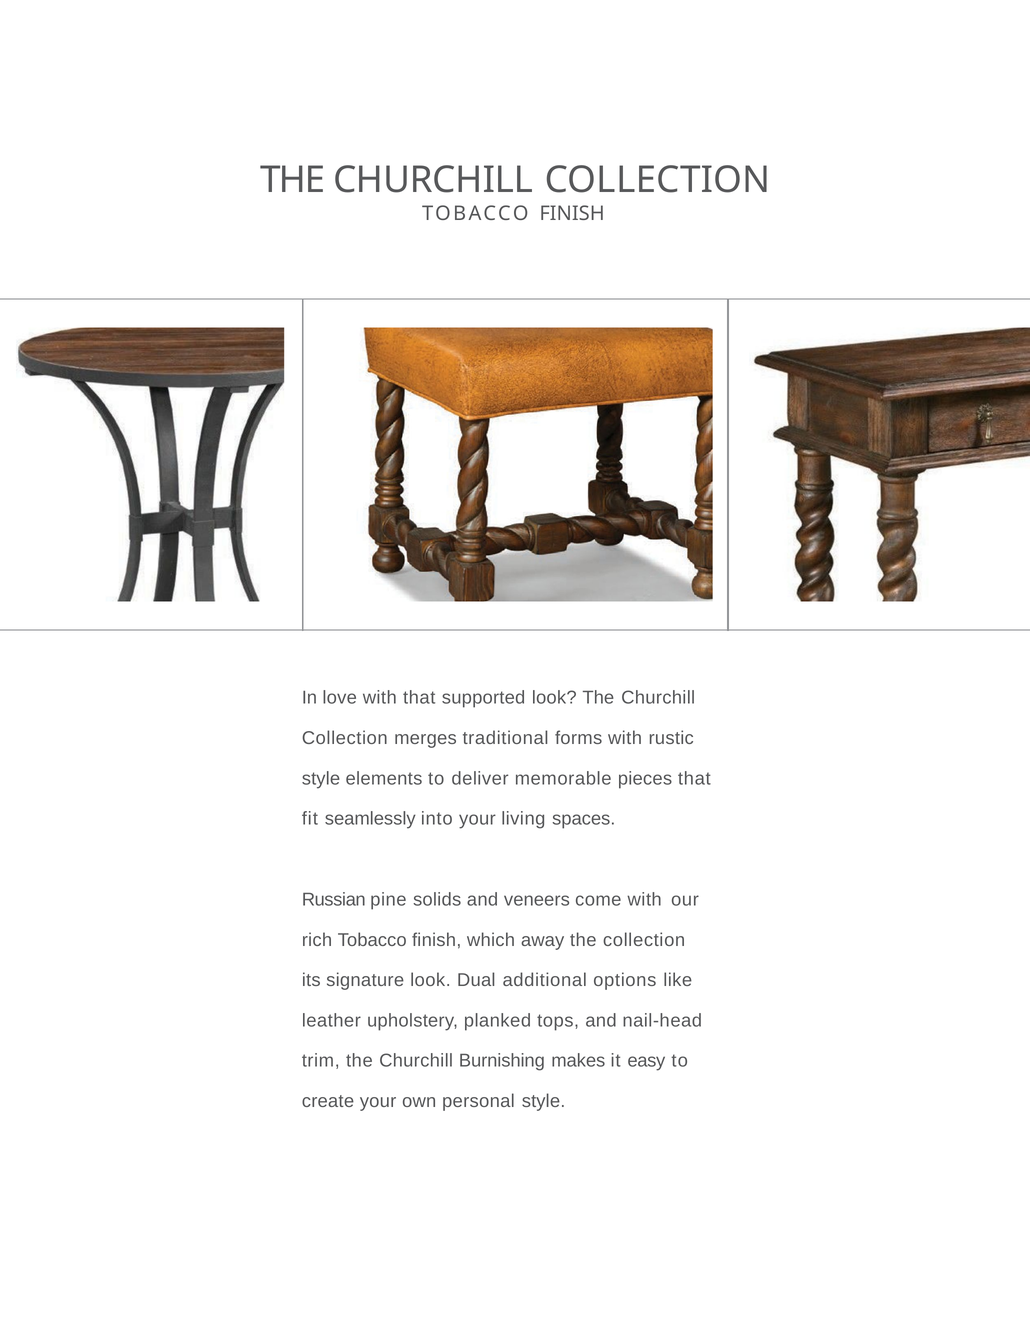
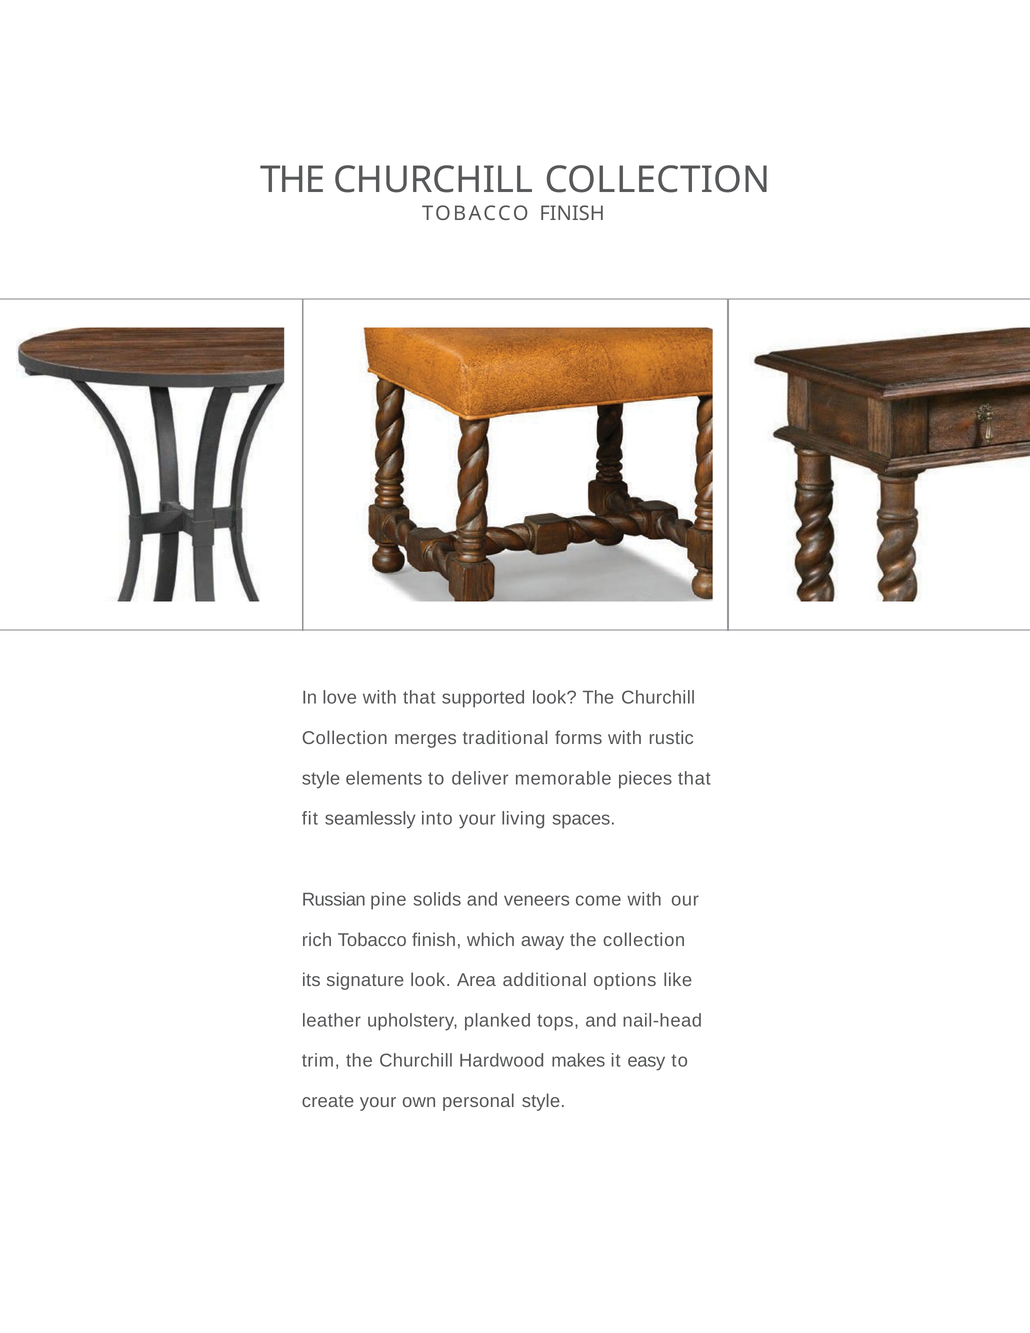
Dual: Dual -> Area
Burnishing: Burnishing -> Hardwood
